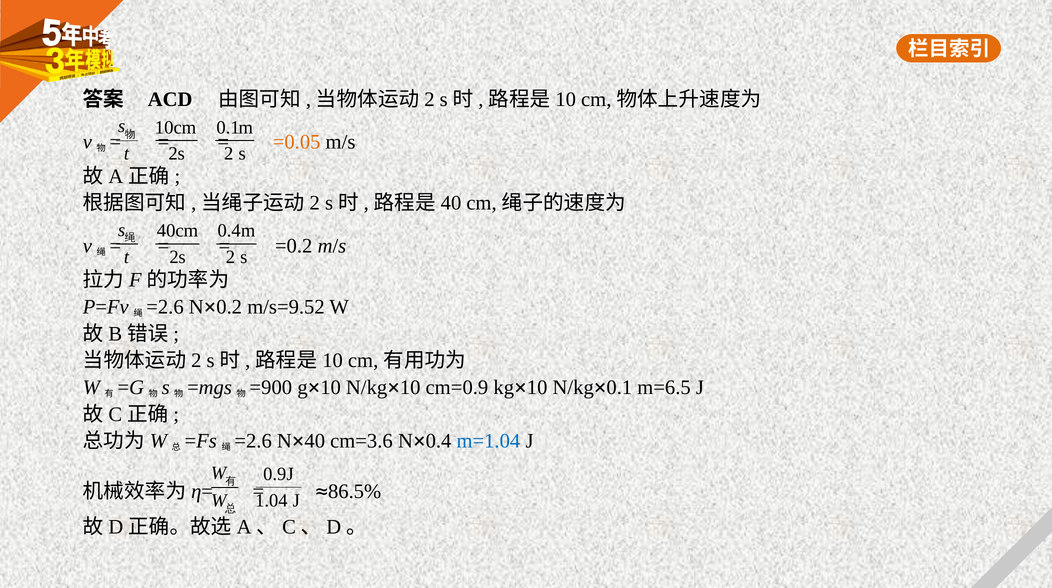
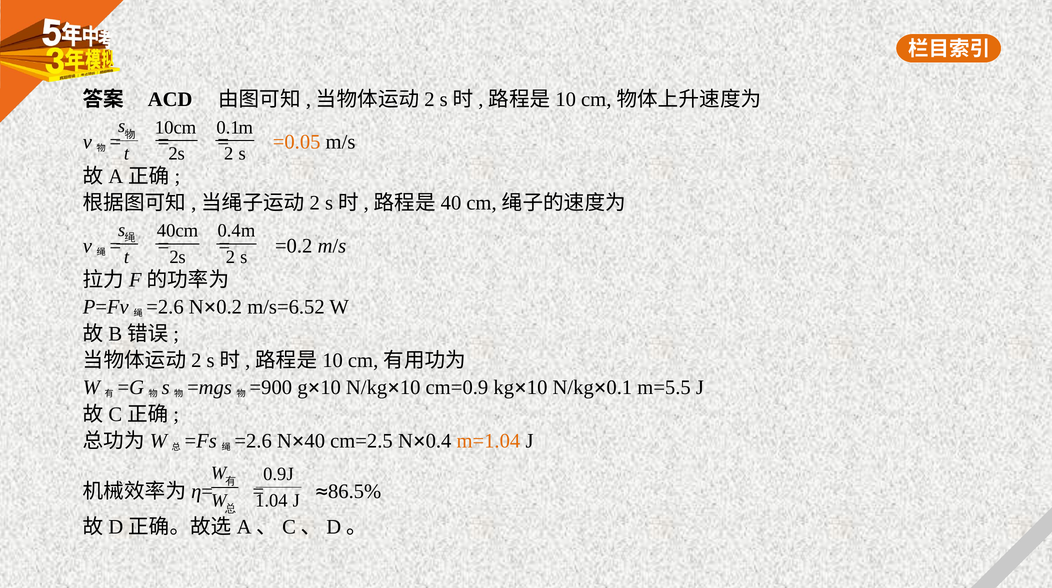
m/s=9.52: m/s=9.52 -> m/s=6.52
m=6.5: m=6.5 -> m=5.5
cm=3.6: cm=3.6 -> cm=2.5
m=1.04 colour: blue -> orange
